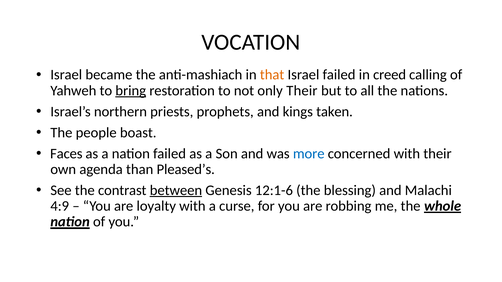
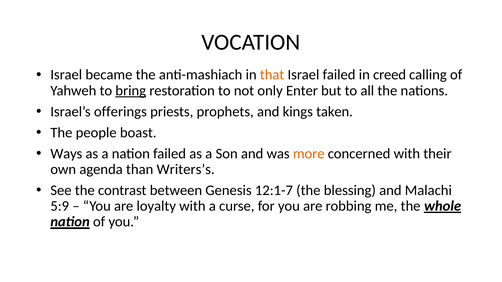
only Their: Their -> Enter
northern: northern -> offerings
Faces: Faces -> Ways
more colour: blue -> orange
Pleased’s: Pleased’s -> Writers’s
between underline: present -> none
12:1-6: 12:1-6 -> 12:1-7
4:9: 4:9 -> 5:9
